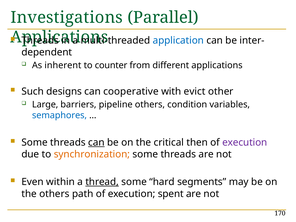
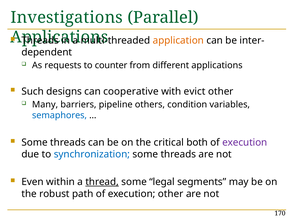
application colour: blue -> orange
inherent: inherent -> requests
Large: Large -> Many
can at (96, 142) underline: present -> none
then: then -> both
synchronization colour: orange -> blue
hard: hard -> legal
the others: others -> robust
execution spent: spent -> other
